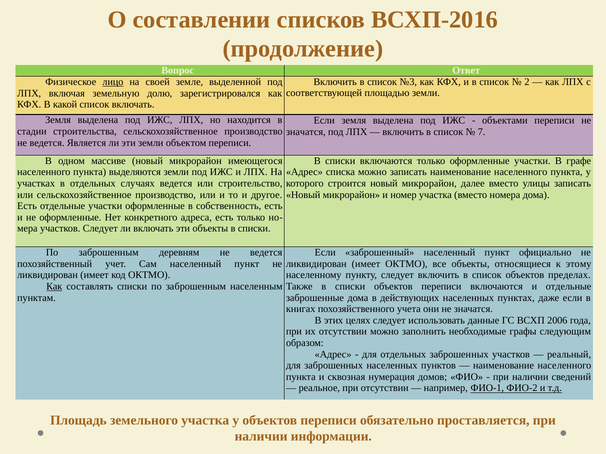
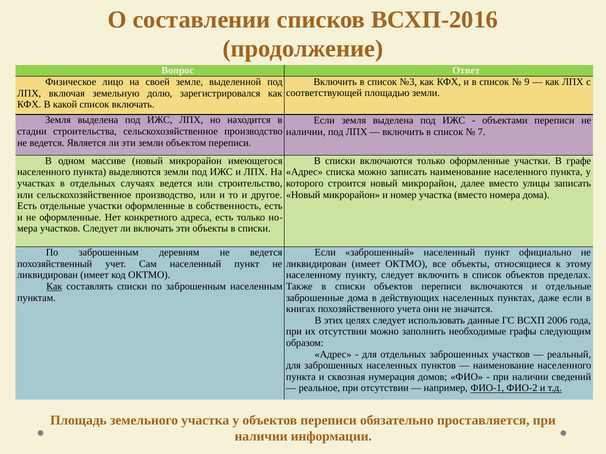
2: 2 -> 9
лицо underline: present -> none
значатся at (306, 132): значатся -> наличии
